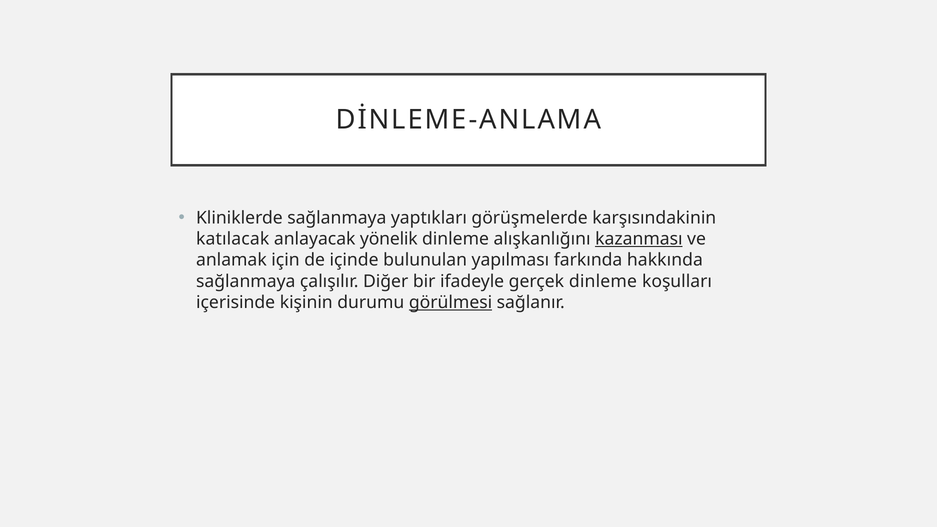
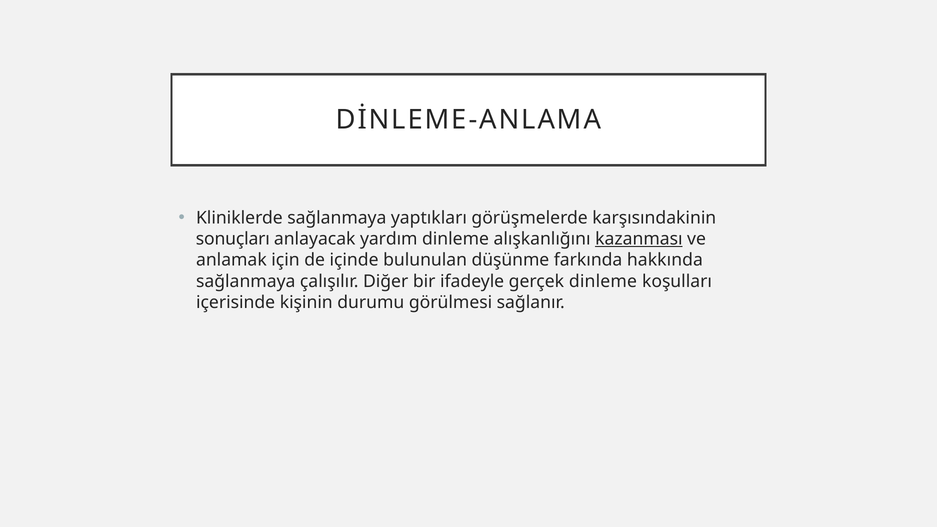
katılacak: katılacak -> sonuçları
yönelik: yönelik -> yardım
yapılması: yapılması -> düşünme
görülmesi underline: present -> none
